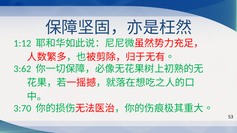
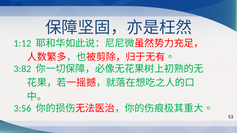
3:62: 3:62 -> 3:82
3:70: 3:70 -> 3:56
